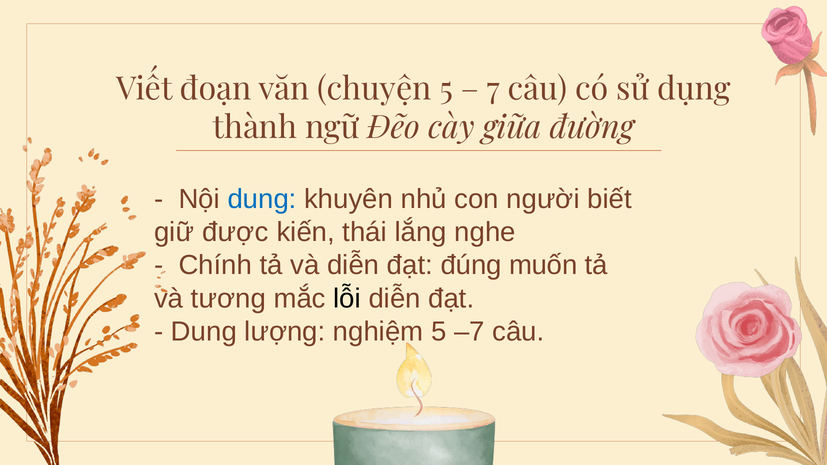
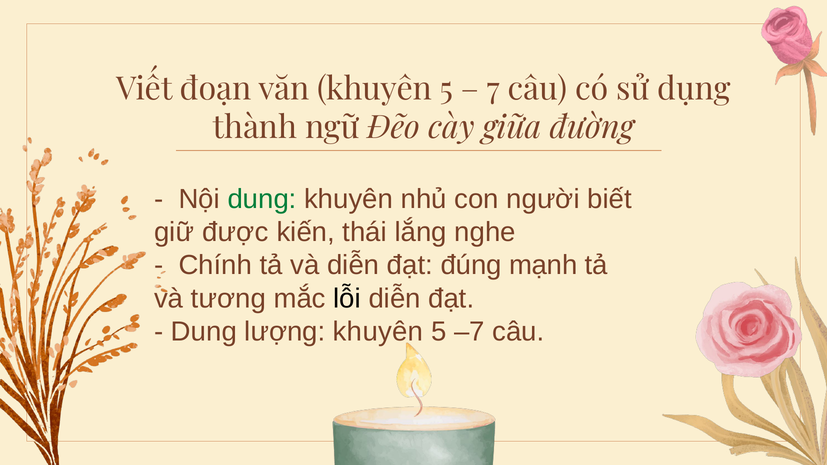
văn chuyện: chuyện -> khuyên
dung at (262, 199) colour: blue -> green
muốn: muốn -> mạnh
lượng nghiệm: nghiệm -> khuyên
